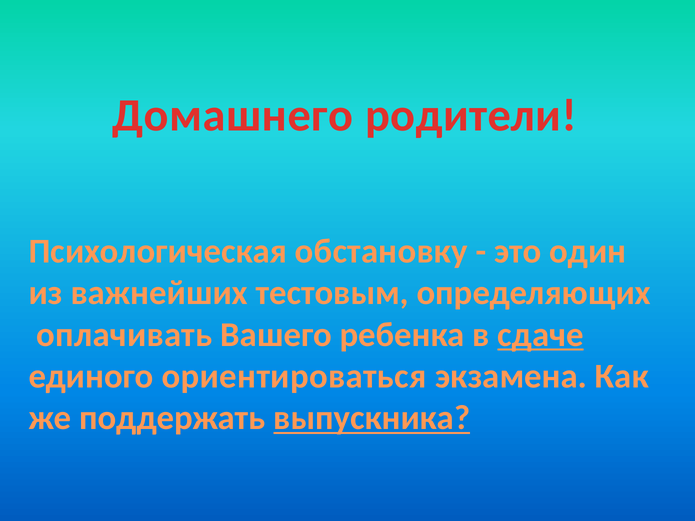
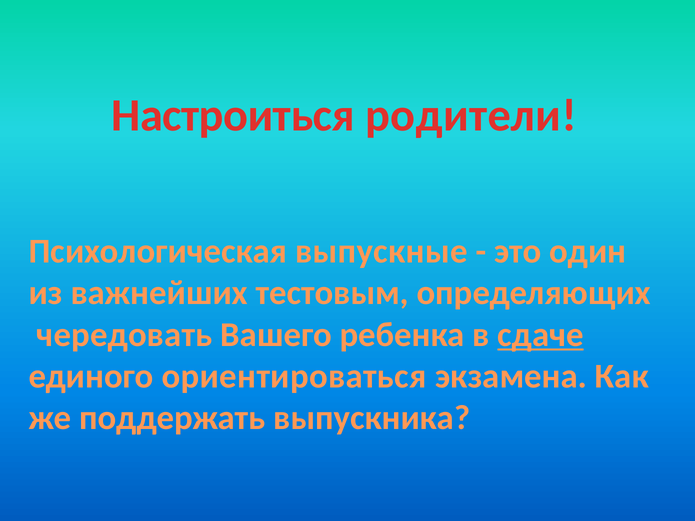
Домашнего: Домашнего -> Настроиться
обстановку: обстановку -> выпускные
оплачивать: оплачивать -> чередовать
выпускника underline: present -> none
